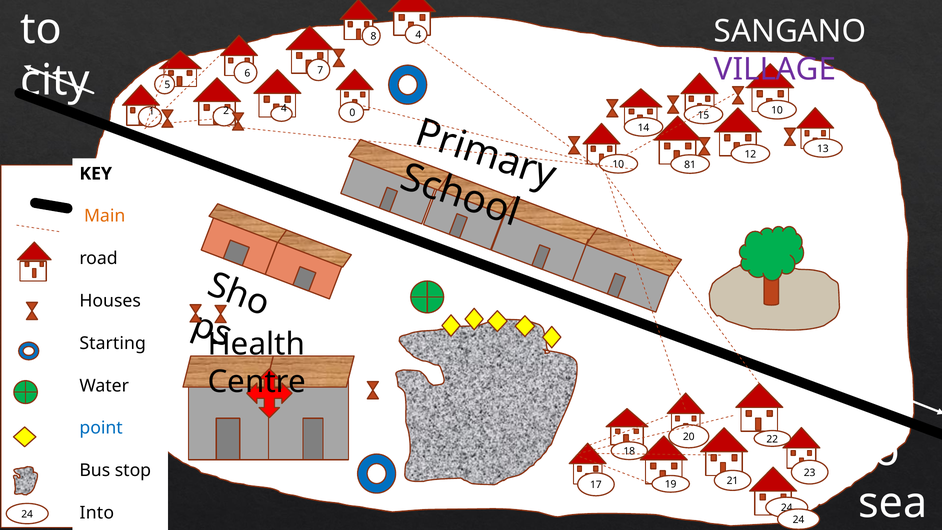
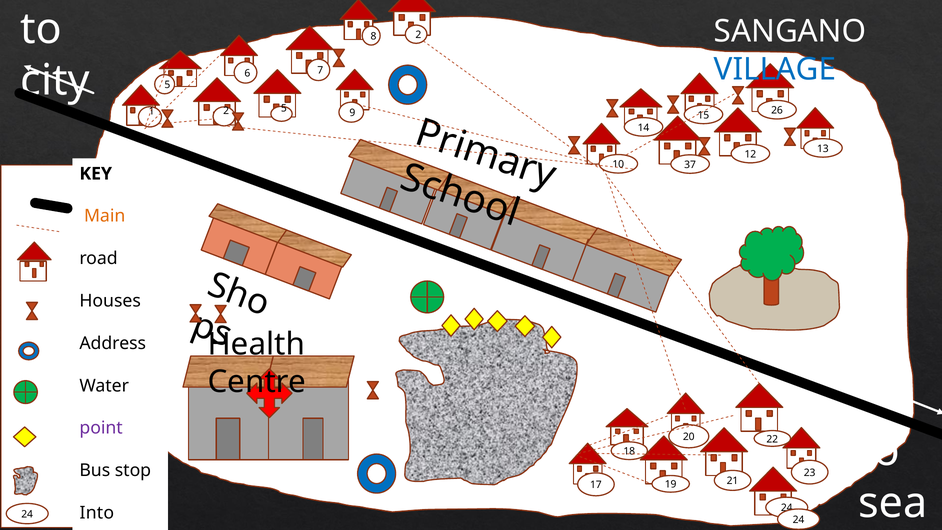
8 4: 4 -> 2
VILLAGE colour: purple -> blue
4 at (284, 108): 4 -> 5
0: 0 -> 9
15 10: 10 -> 26
81: 81 -> 37
Starting: Starting -> Address
point colour: blue -> purple
